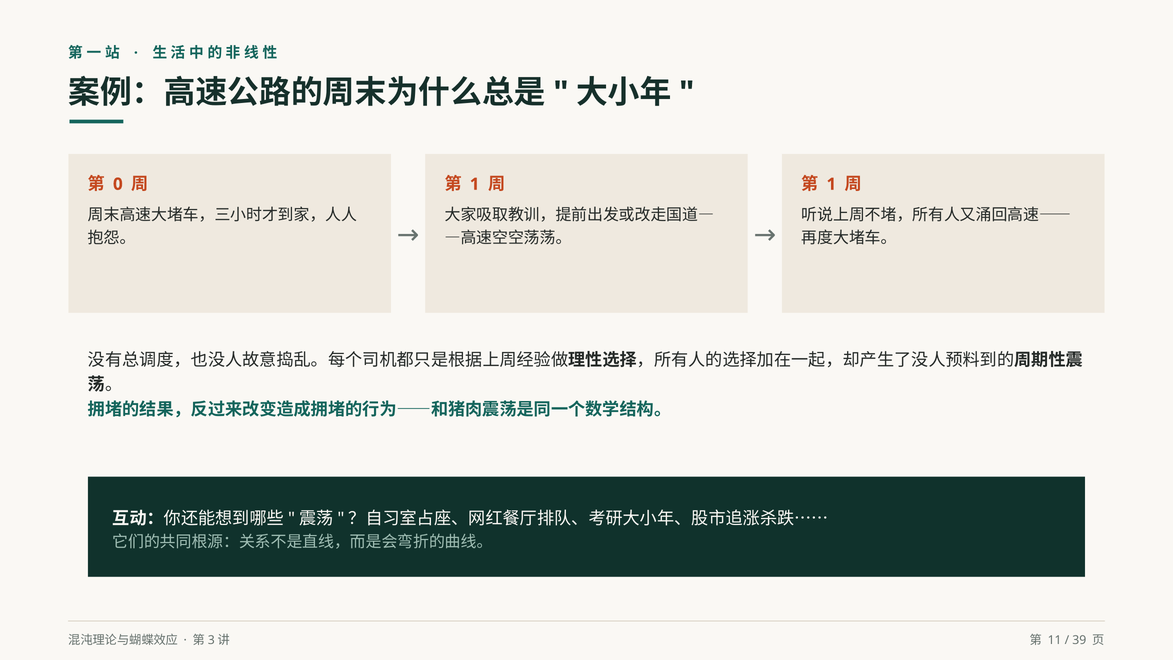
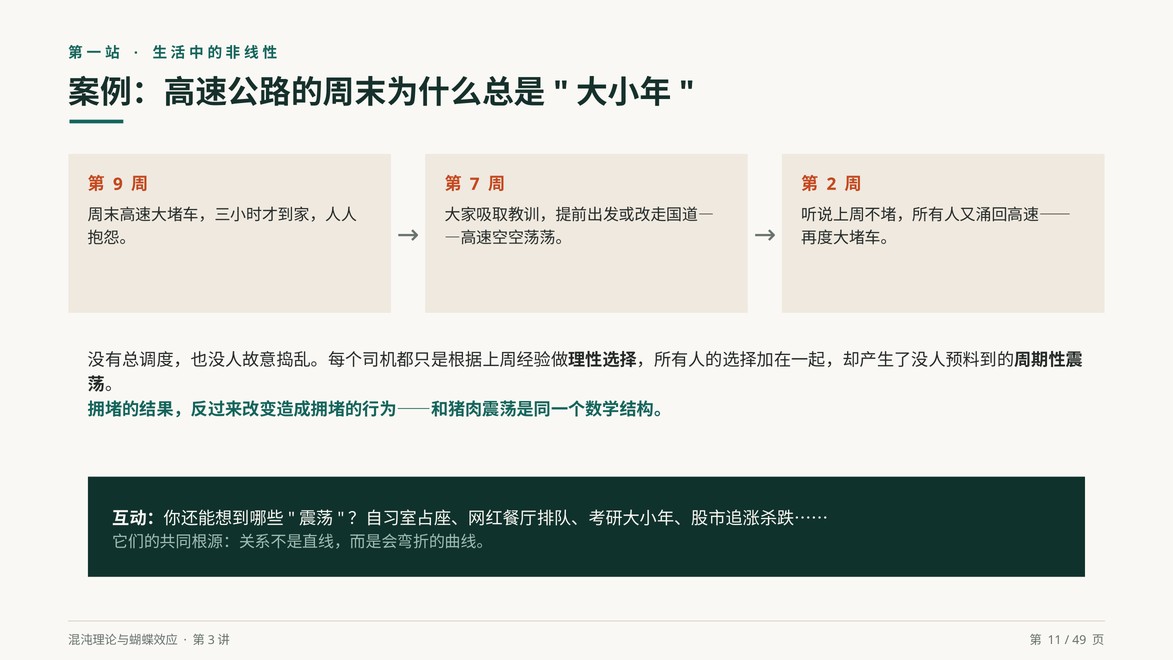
0: 0 -> 9
1 at (475, 184): 1 -> 7
1 at (831, 184): 1 -> 2
39: 39 -> 49
